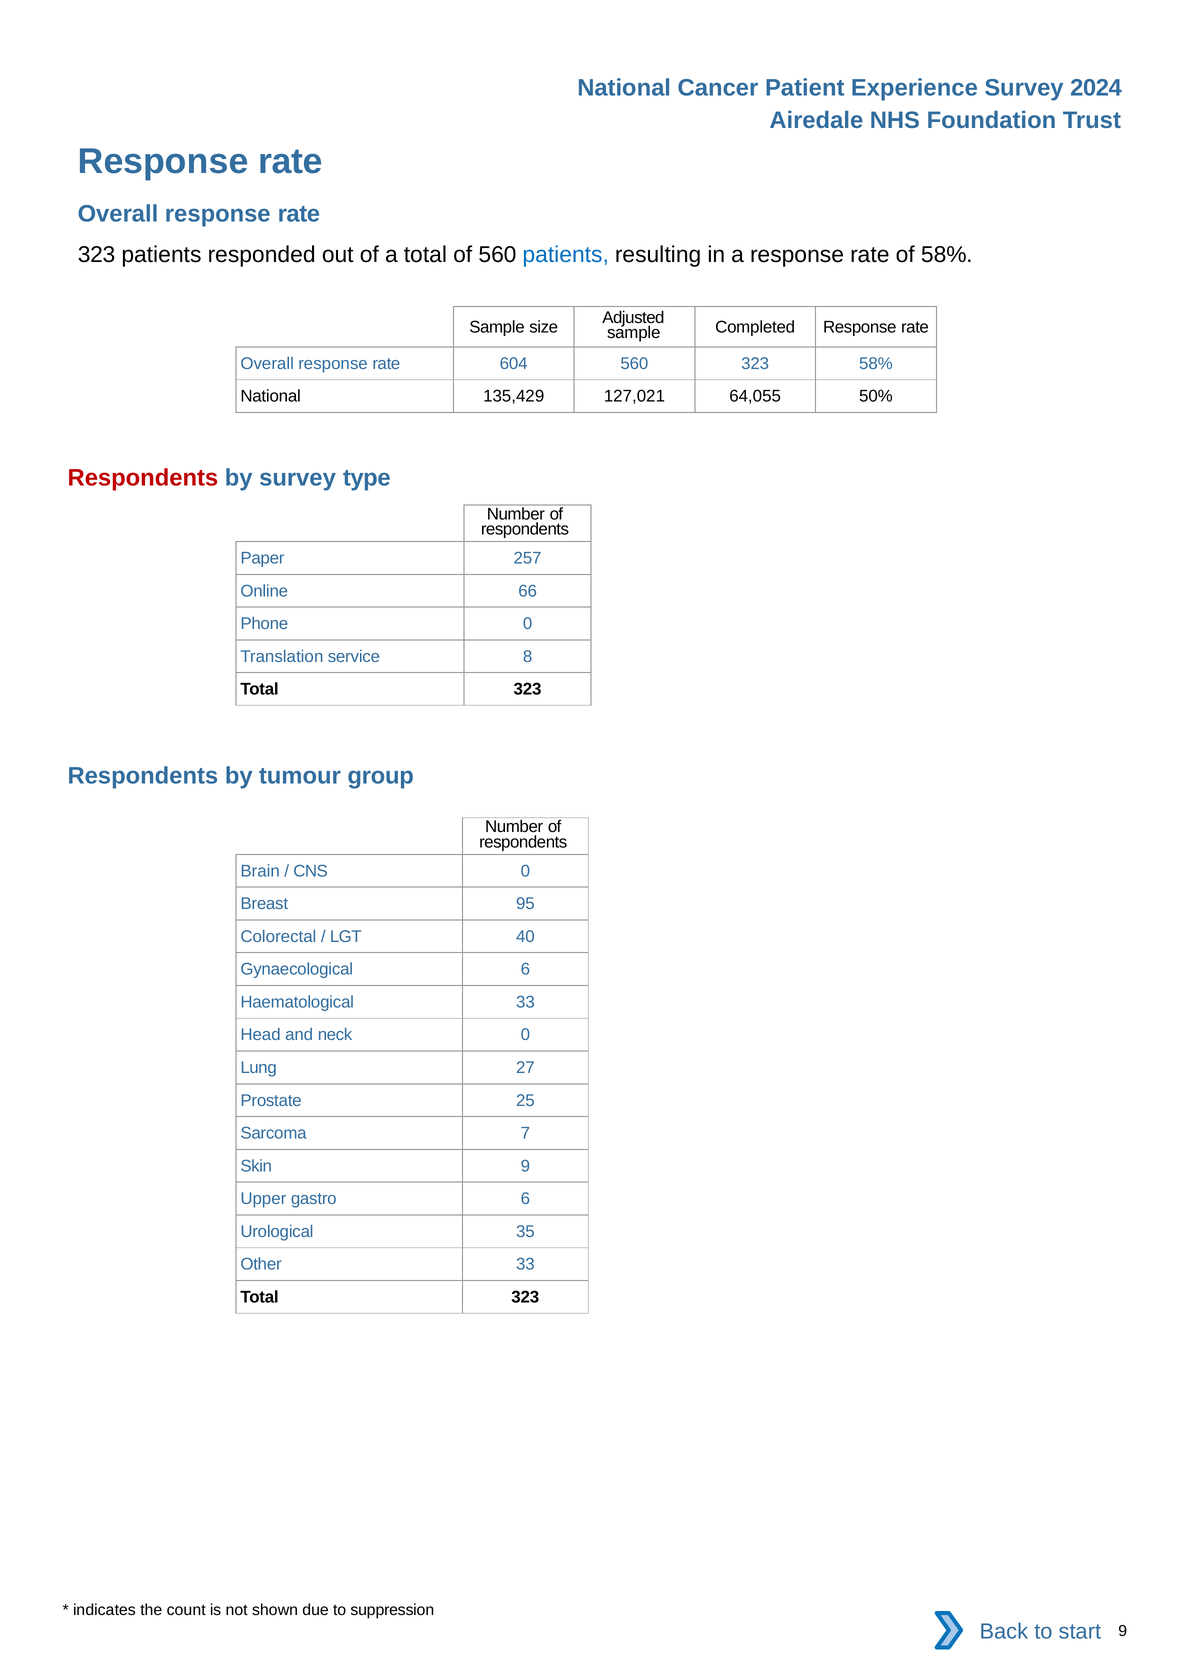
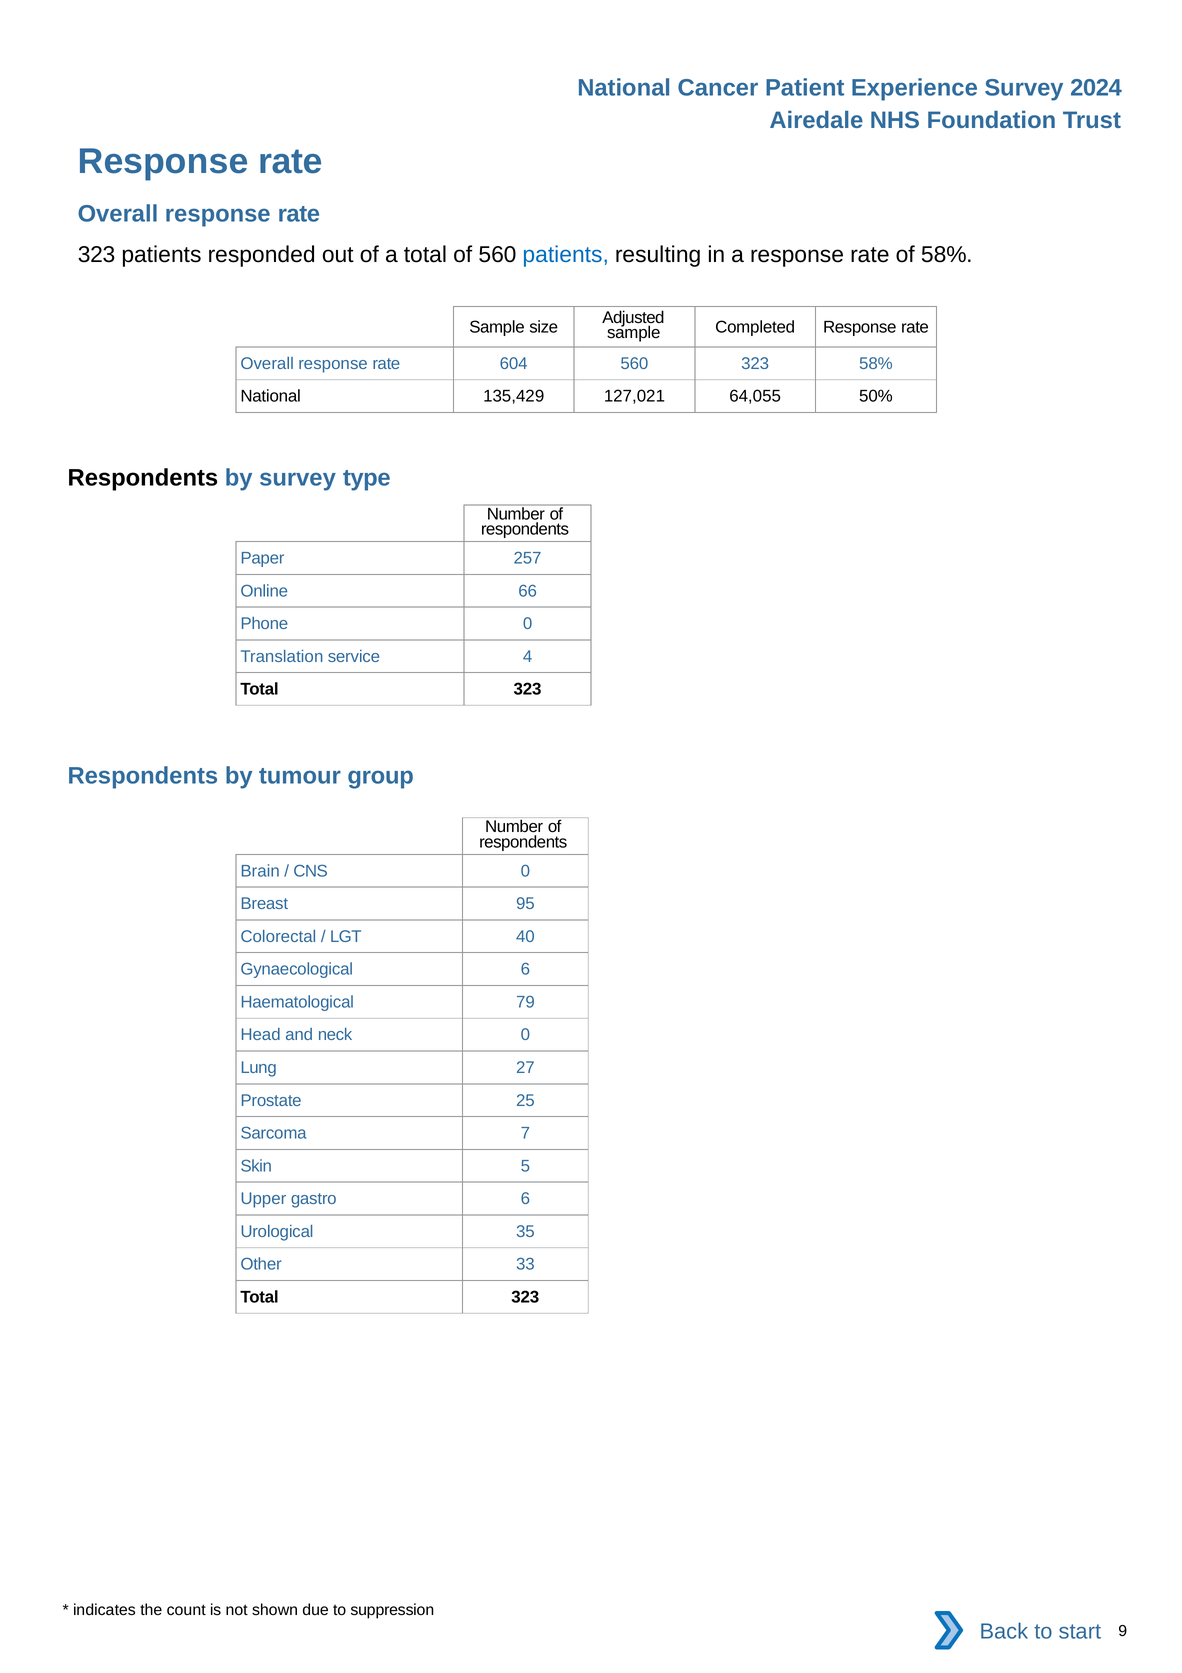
Respondents at (143, 478) colour: red -> black
8: 8 -> 4
Haematological 33: 33 -> 79
Skin 9: 9 -> 5
